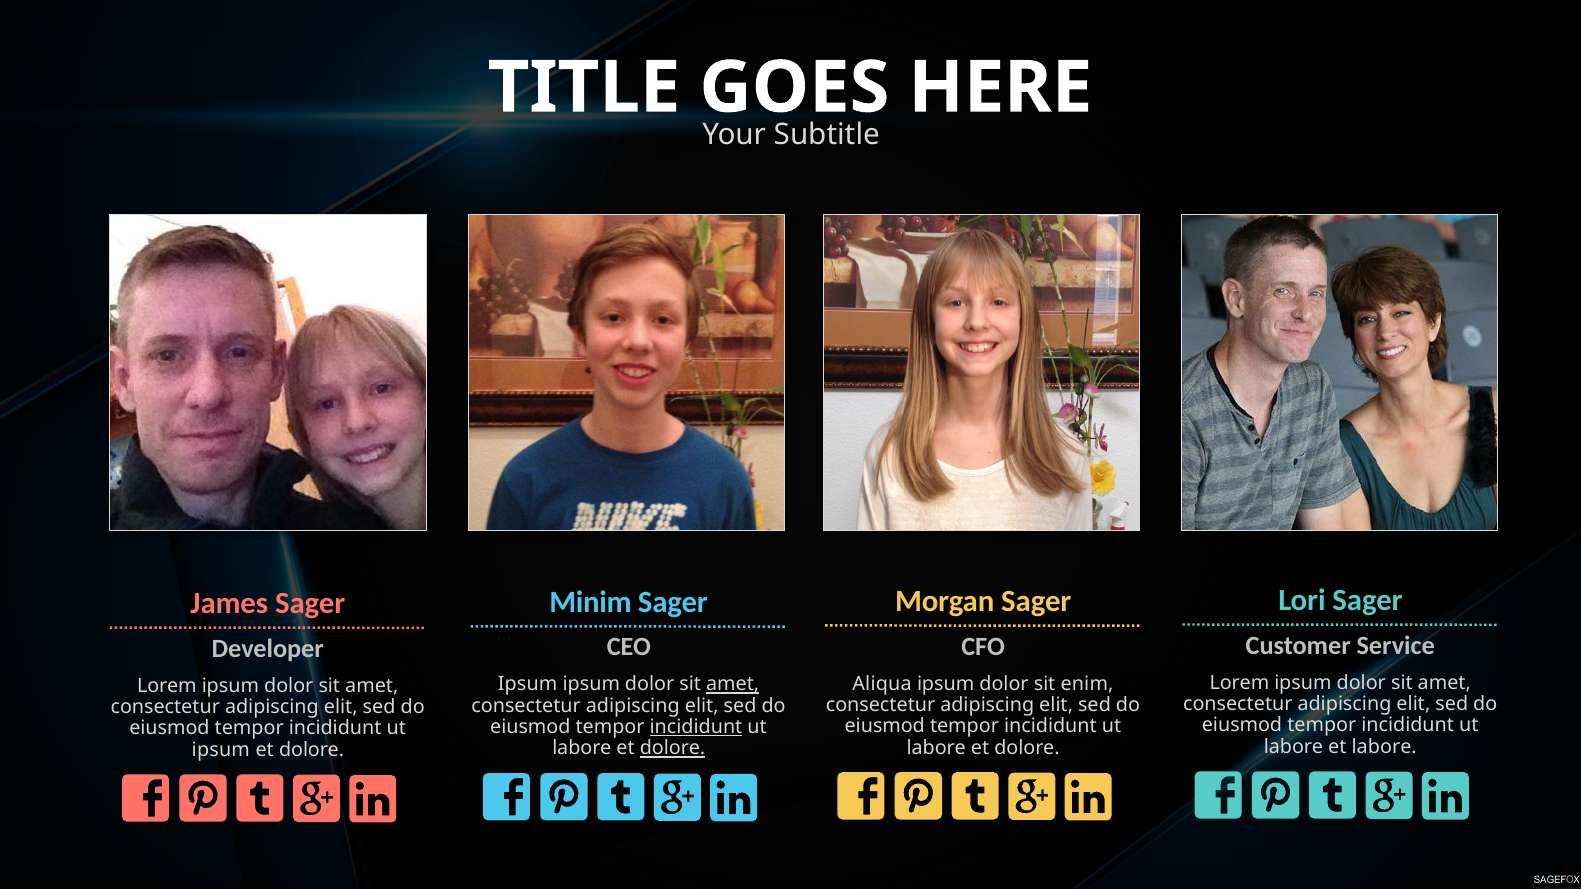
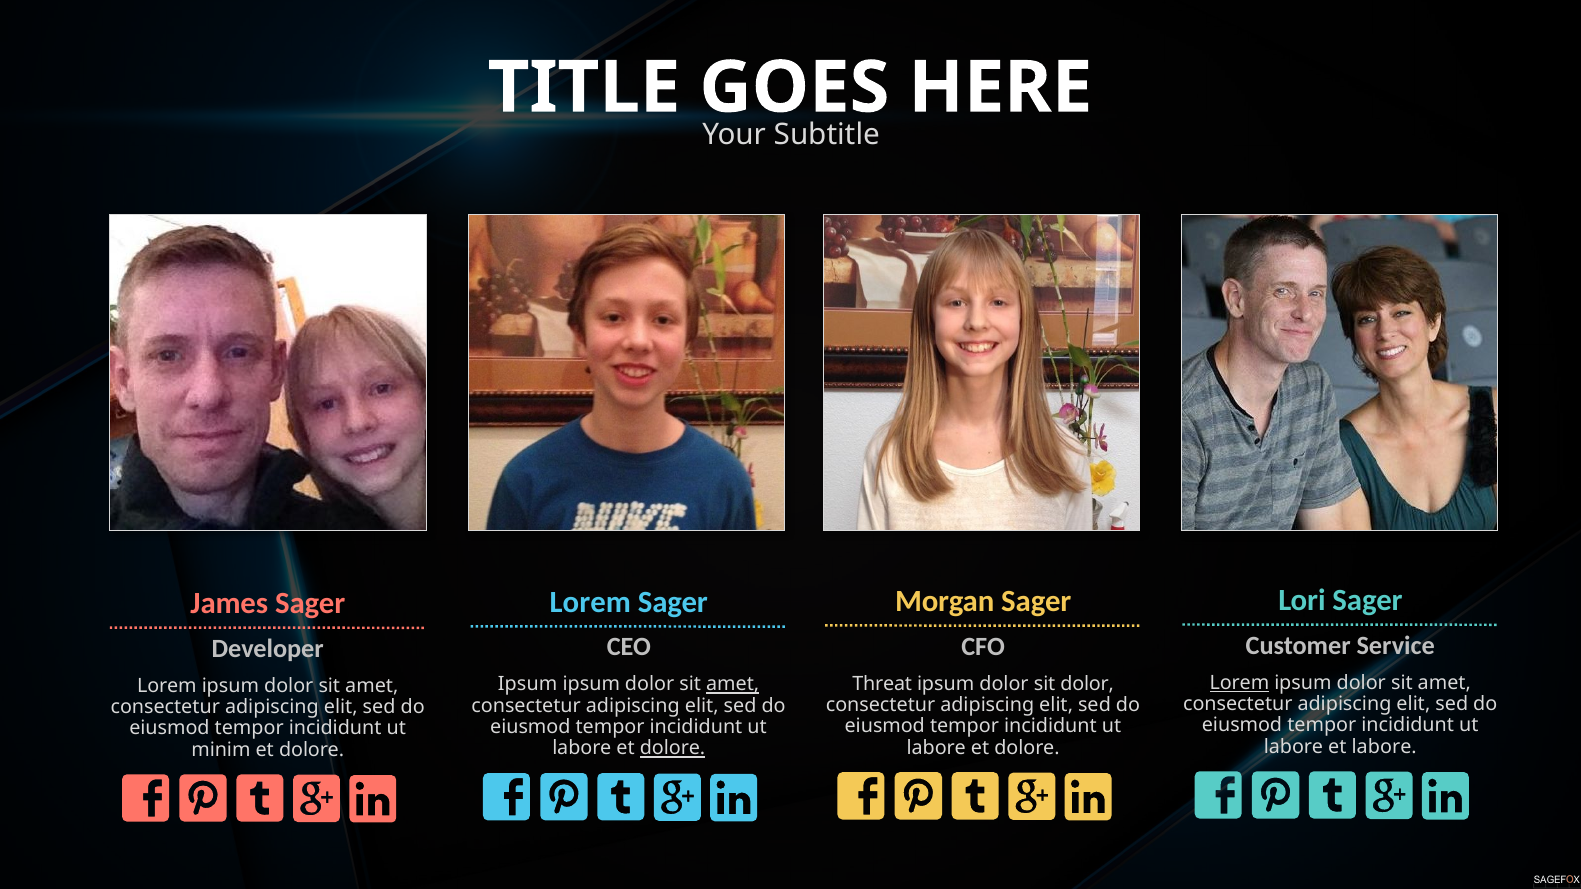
Minim at (590, 602): Minim -> Lorem
Lorem at (1239, 683) underline: none -> present
Aliqua: Aliqua -> Threat
sit enim: enim -> dolor
incididunt at (696, 727) underline: present -> none
ipsum at (221, 750): ipsum -> minim
